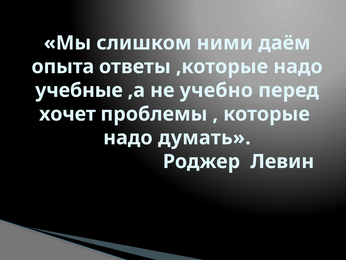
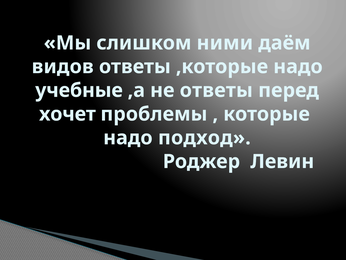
опыта: опыта -> видов
не учебно: учебно -> ответы
думать: думать -> подход
